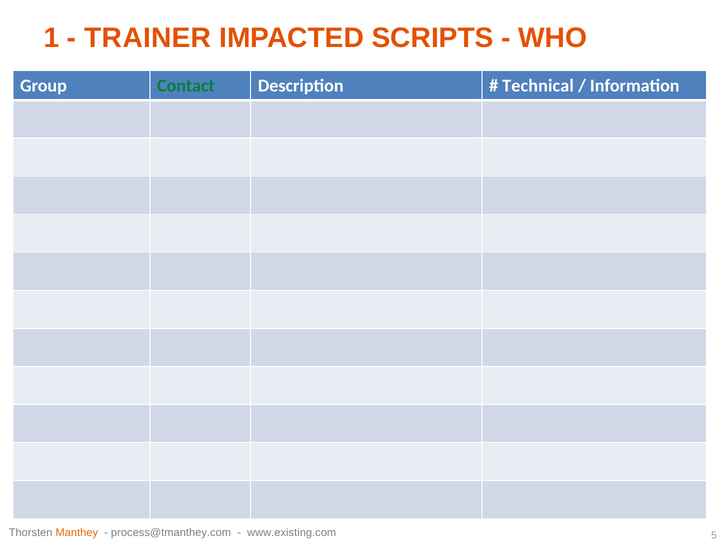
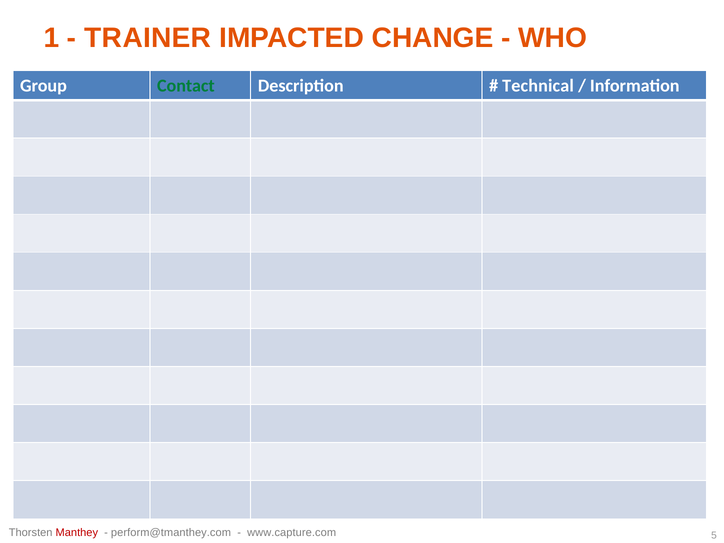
SCRIPTS: SCRIPTS -> CHANGE
Manthey colour: orange -> red
process@tmanthey.com: process@tmanthey.com -> perform@tmanthey.com
www.existing.com: www.existing.com -> www.capture.com
